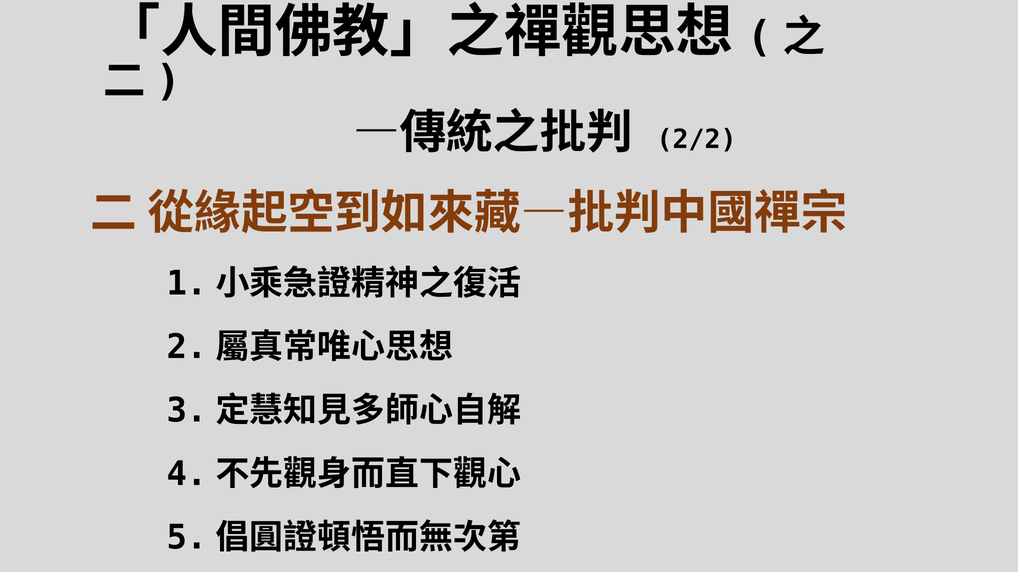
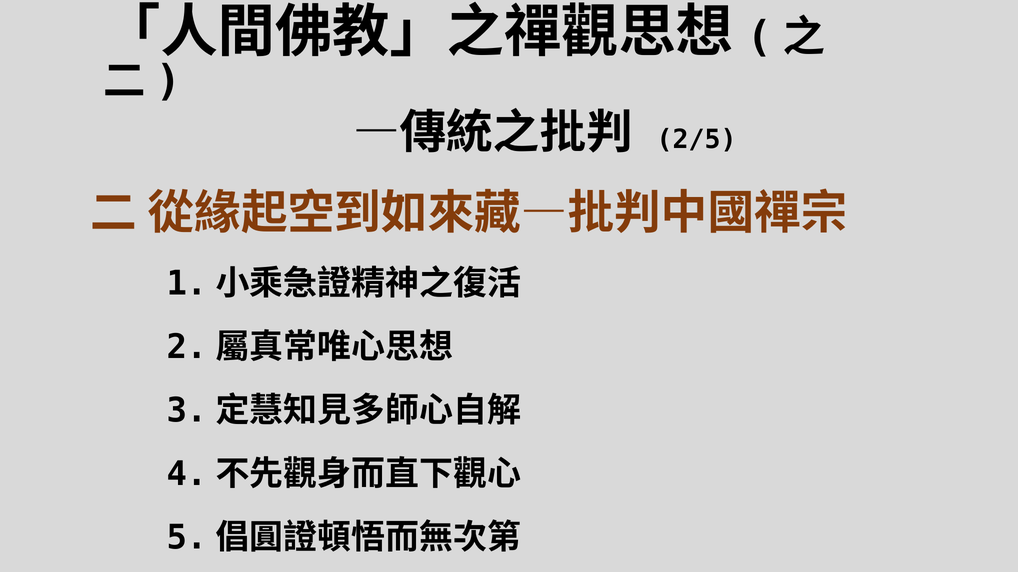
2/2: 2/2 -> 2/5
